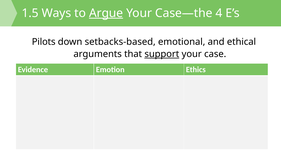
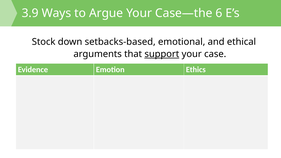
1.5: 1.5 -> 3.9
Argue underline: present -> none
4: 4 -> 6
Pilots: Pilots -> Stock
